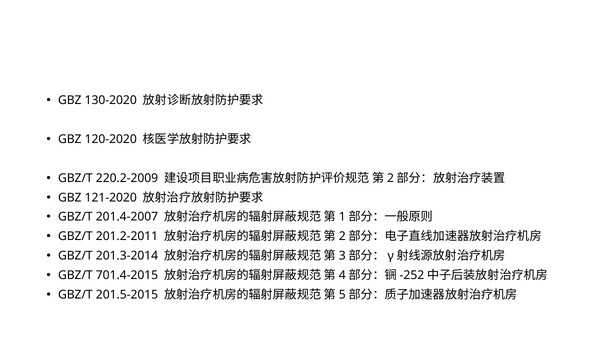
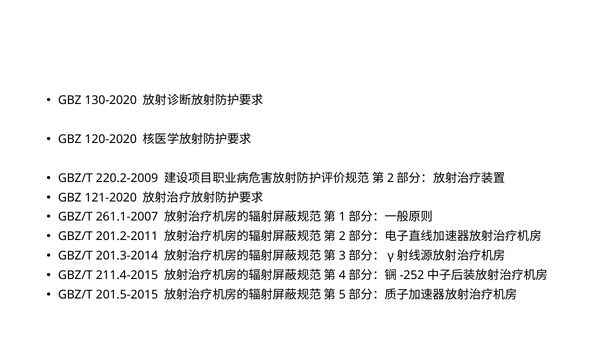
201.4-2007: 201.4-2007 -> 261.1-2007
701.4-2015: 701.4-2015 -> 211.4-2015
